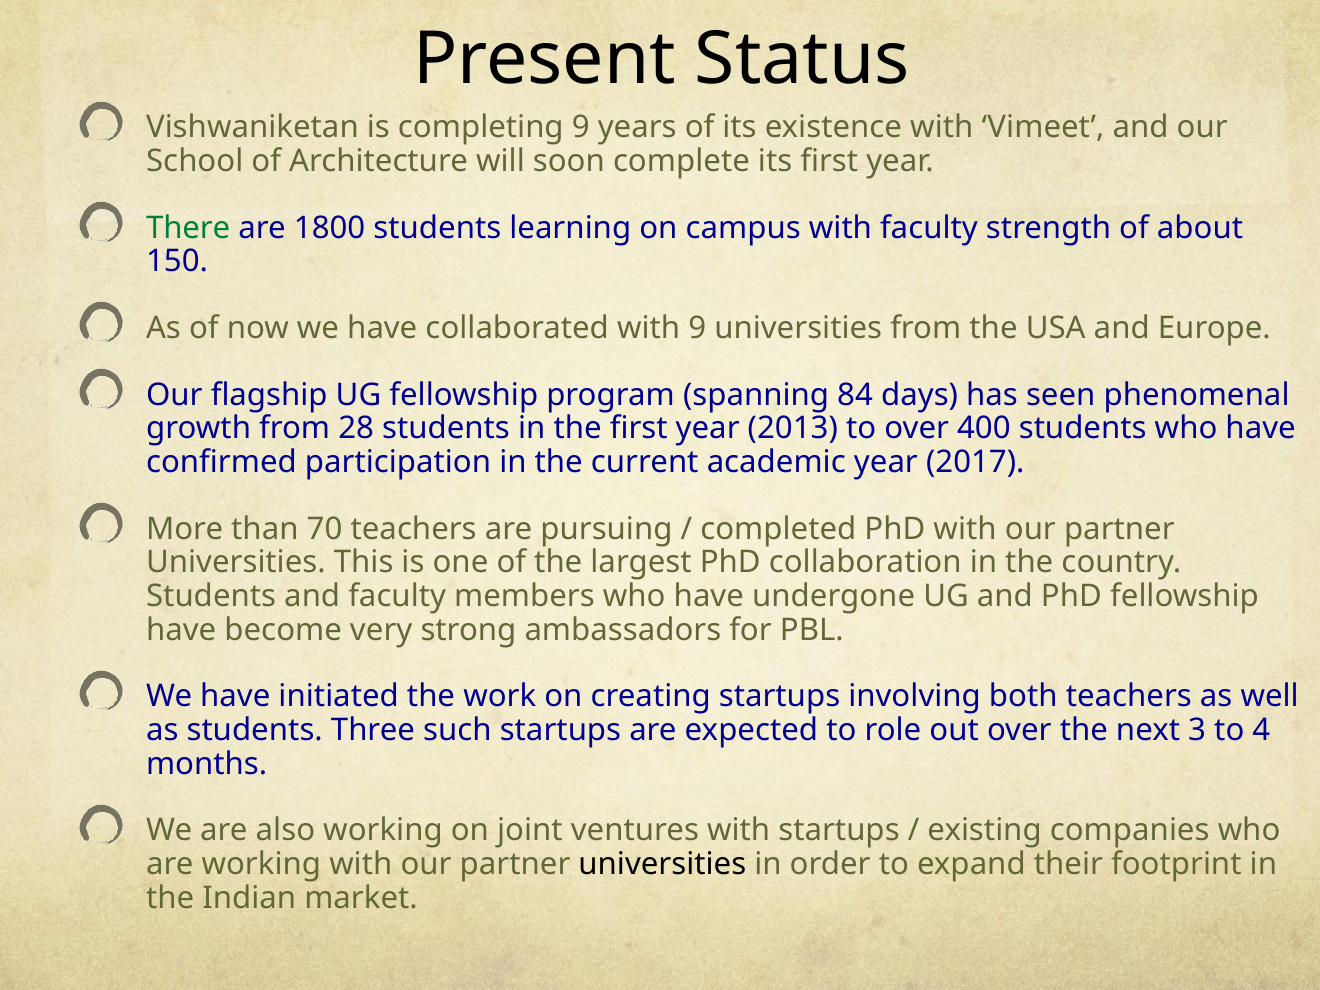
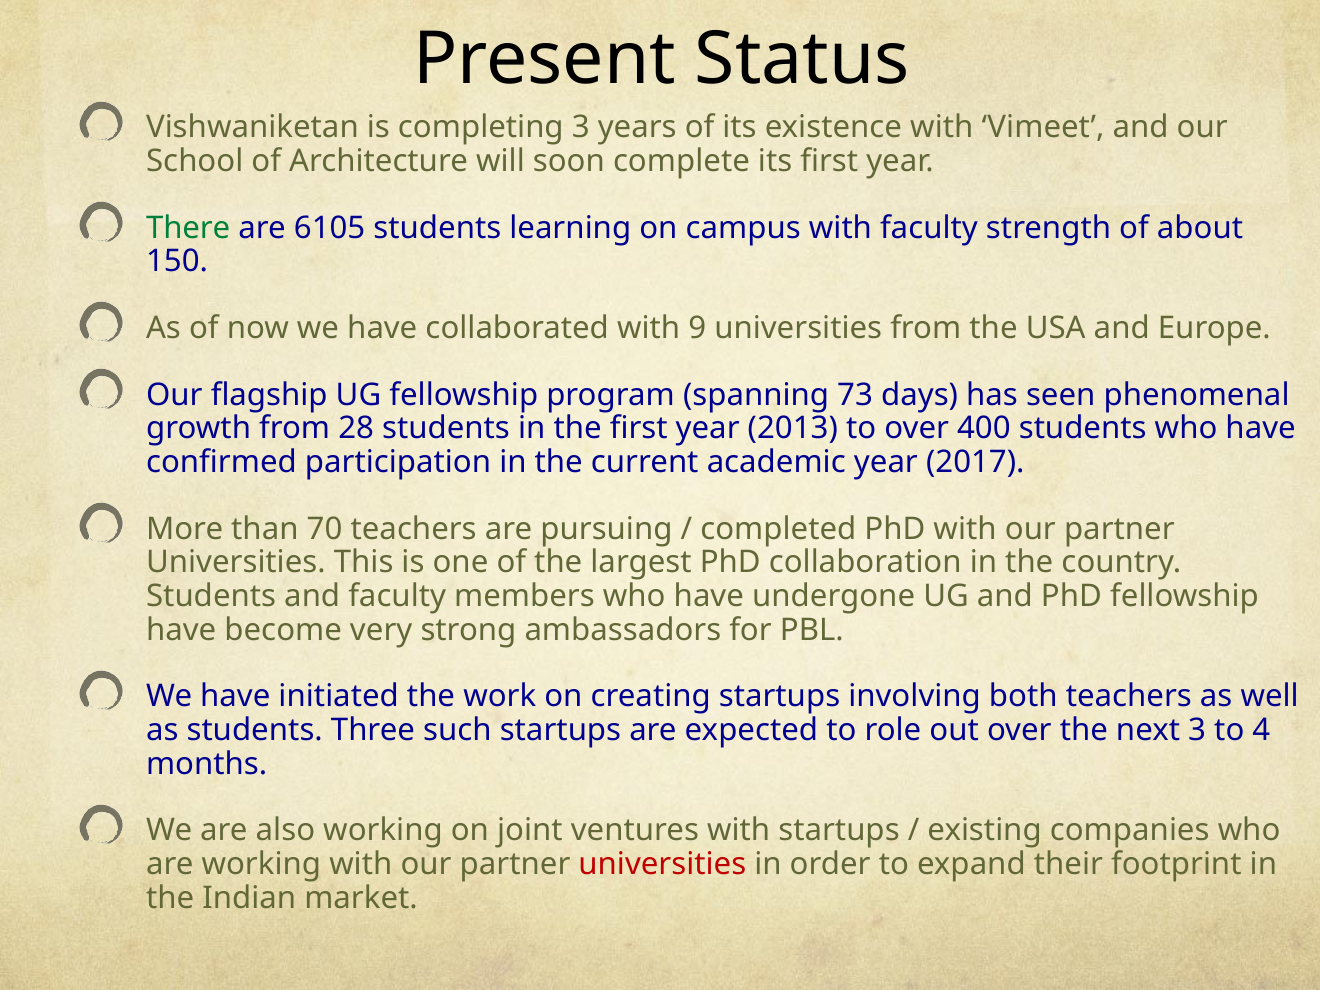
completing 9: 9 -> 3
1800: 1800 -> 6105
84: 84 -> 73
universities at (662, 864) colour: black -> red
